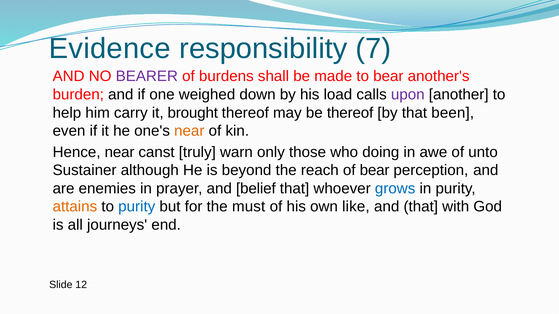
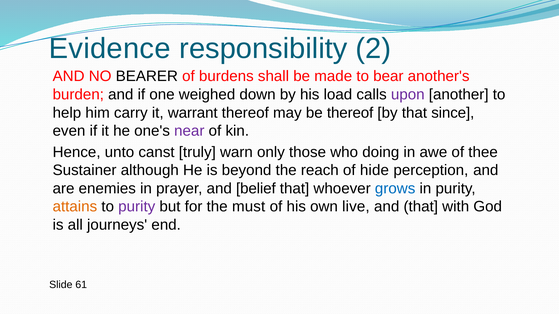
7: 7 -> 2
BEARER colour: purple -> black
brought: brought -> warrant
been: been -> since
near at (189, 131) colour: orange -> purple
Hence near: near -> unto
unto: unto -> thee
of bear: bear -> hide
purity at (137, 207) colour: blue -> purple
like: like -> live
12: 12 -> 61
